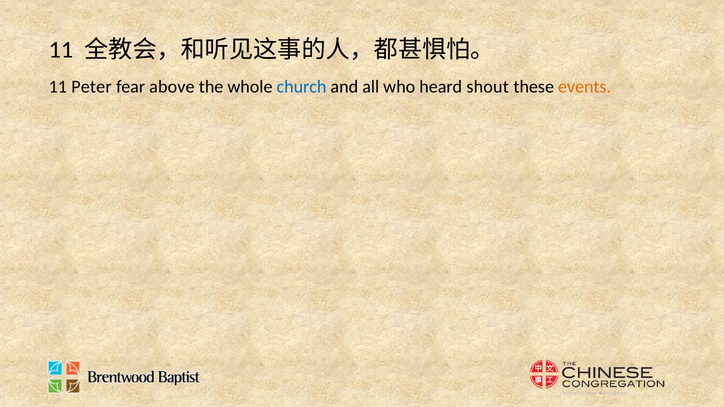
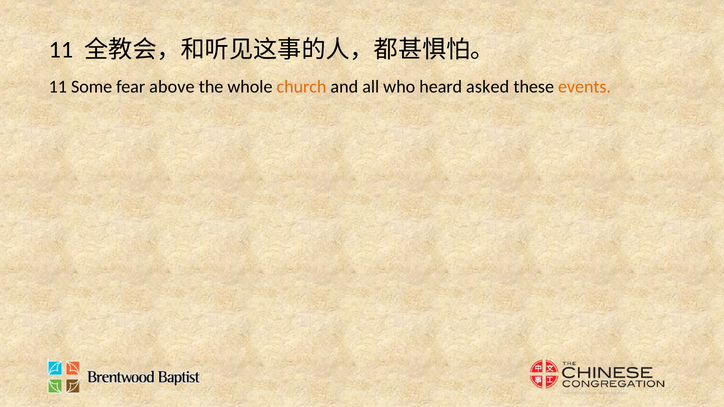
Peter: Peter -> Some
church colour: blue -> orange
shout: shout -> asked
